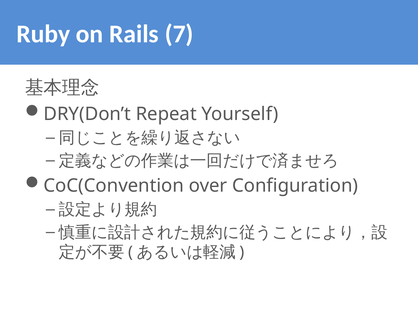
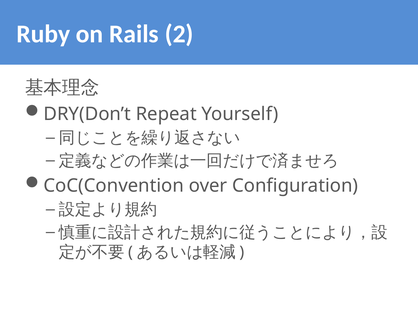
7: 7 -> 2
